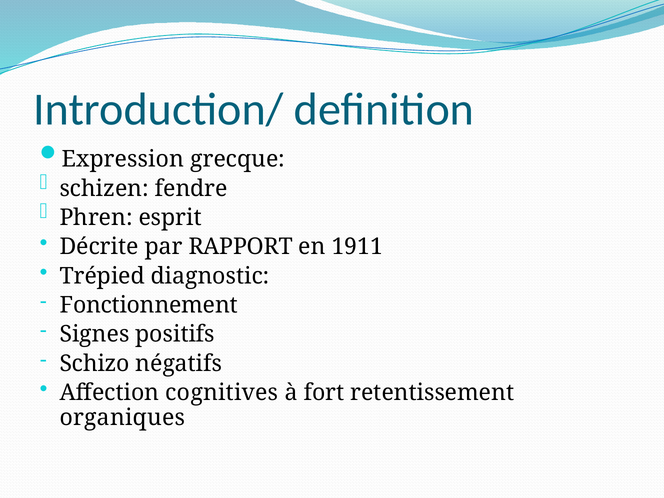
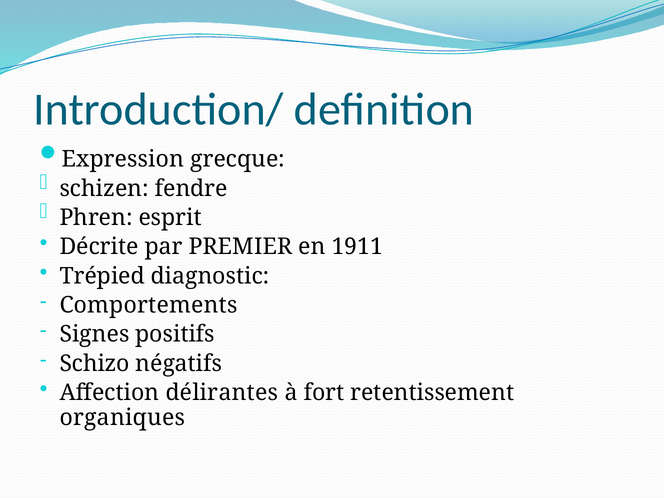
RAPPORT: RAPPORT -> PREMIER
Fonctionnement: Fonctionnement -> Comportements
cognitives: cognitives -> délirantes
